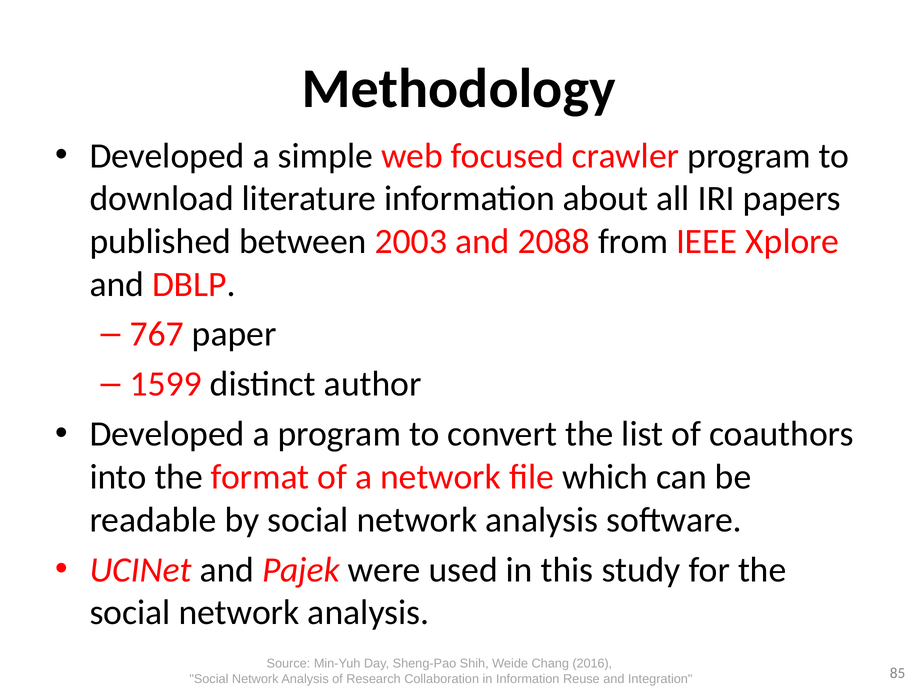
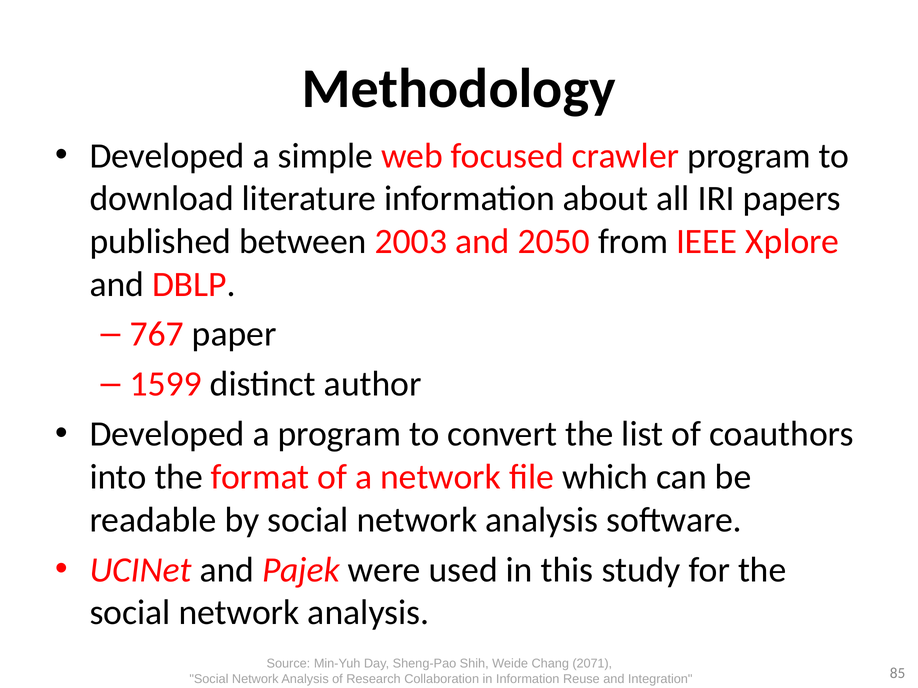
2088: 2088 -> 2050
2016: 2016 -> 2071
